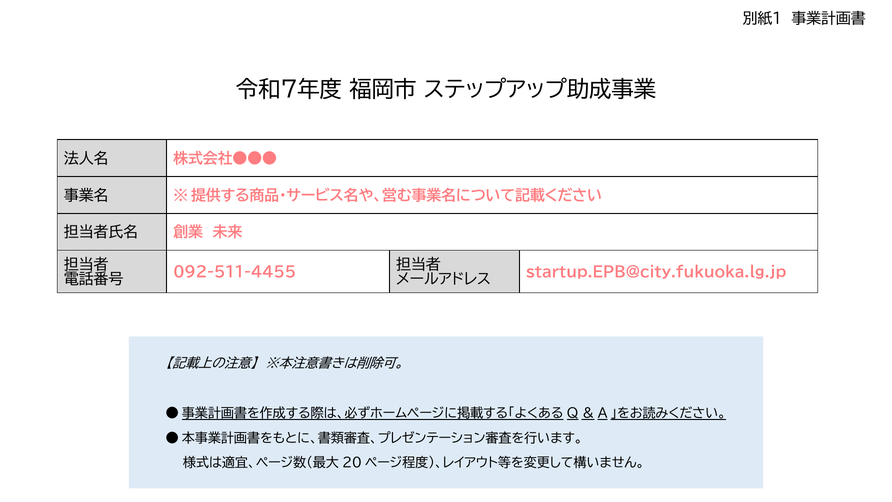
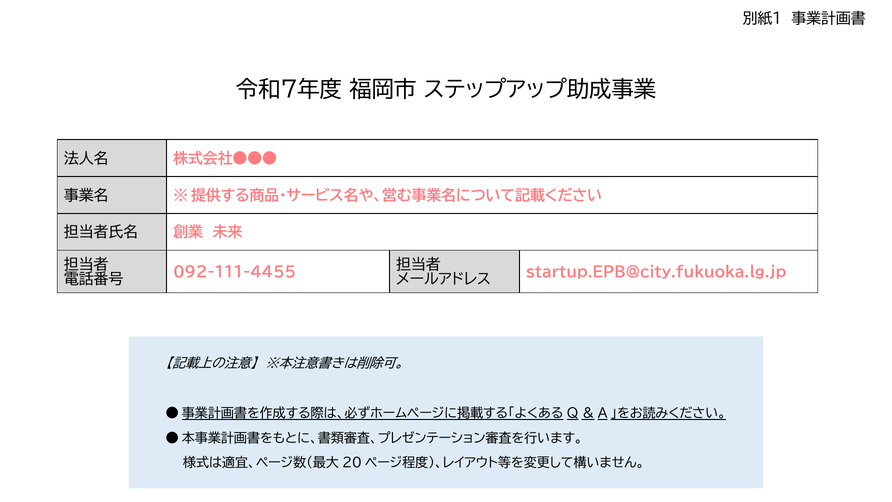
092-511-4455: 092-511-4455 -> 092-111-4455
